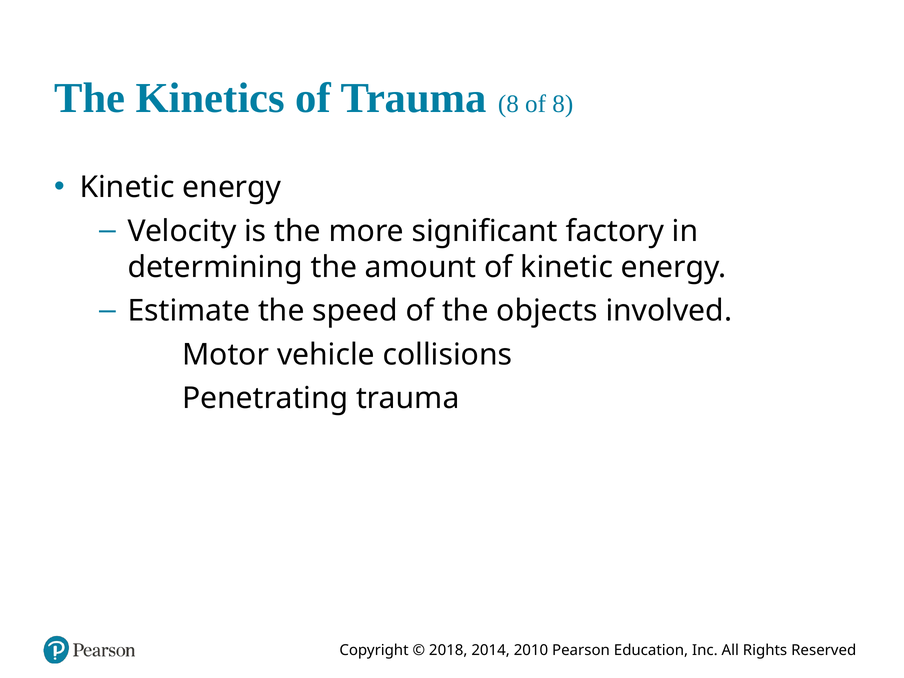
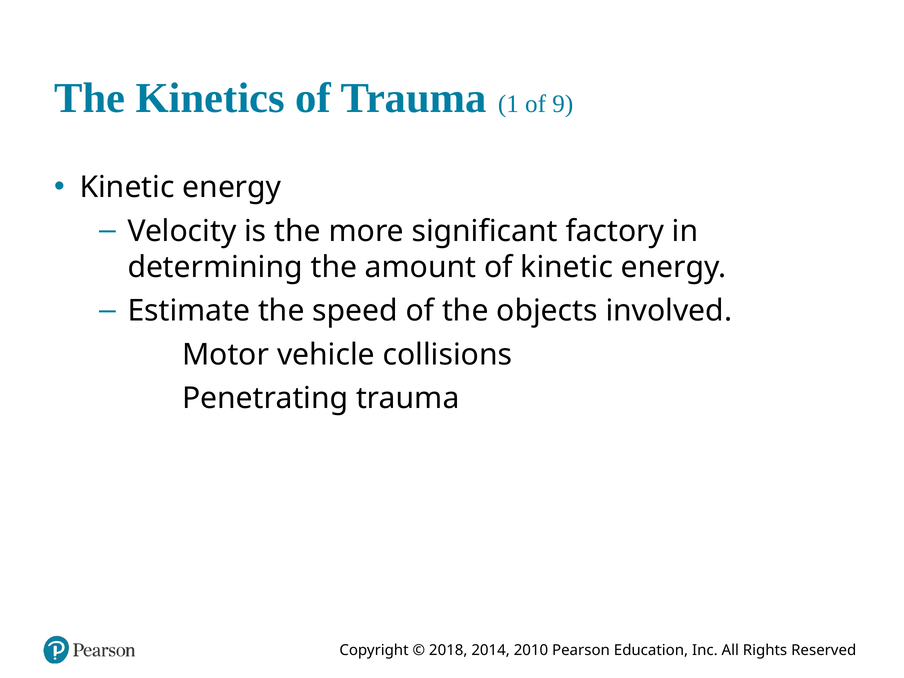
Trauma 8: 8 -> 1
of 8: 8 -> 9
